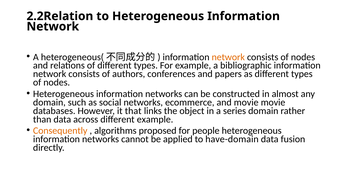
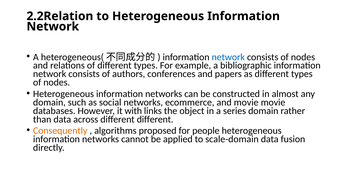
network at (228, 57) colour: orange -> blue
that: that -> with
different example: example -> different
have-domain: have-domain -> scale-domain
